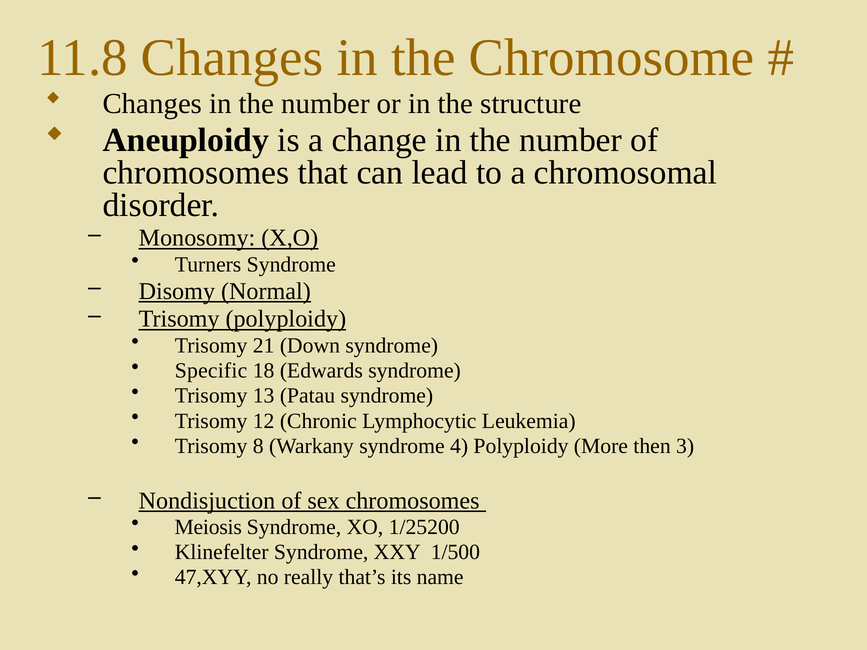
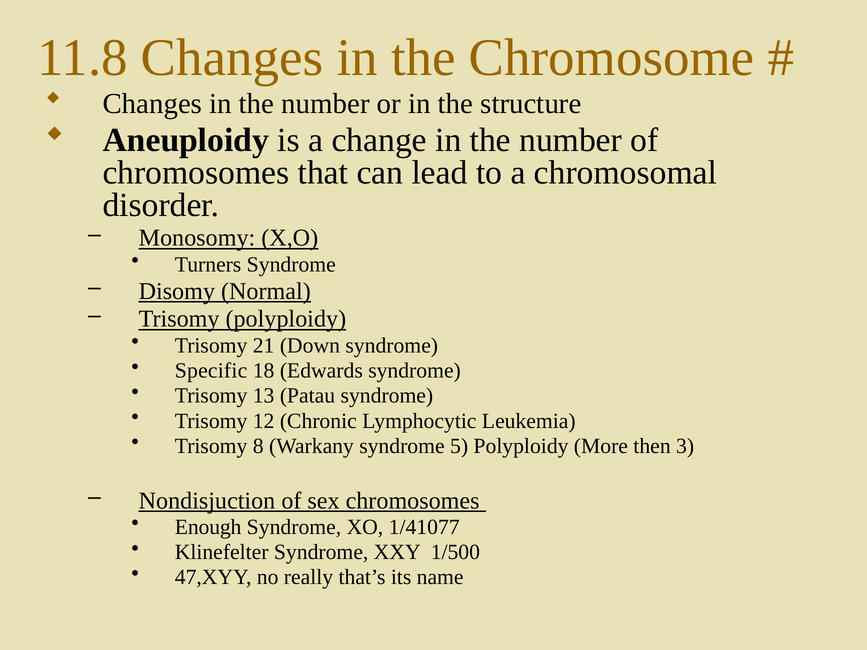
4: 4 -> 5
Meiosis: Meiosis -> Enough
1/25200: 1/25200 -> 1/41077
